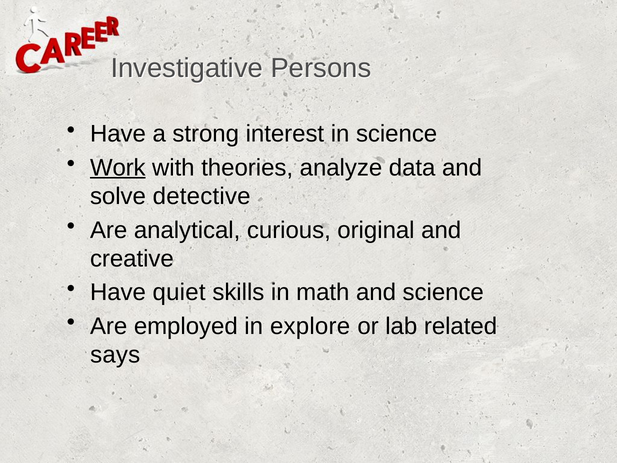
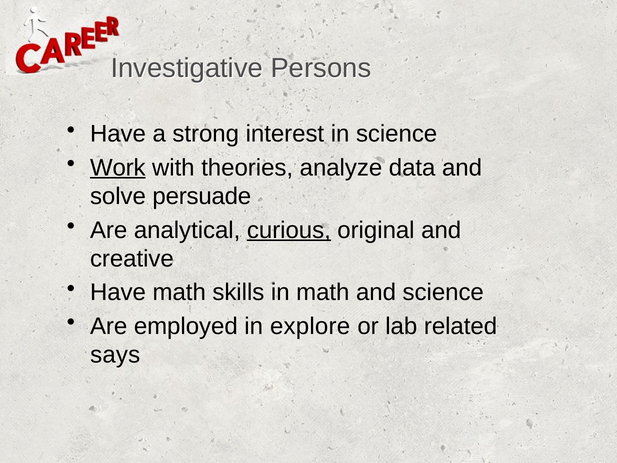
detective: detective -> persuade
curious underline: none -> present
Have quiet: quiet -> math
